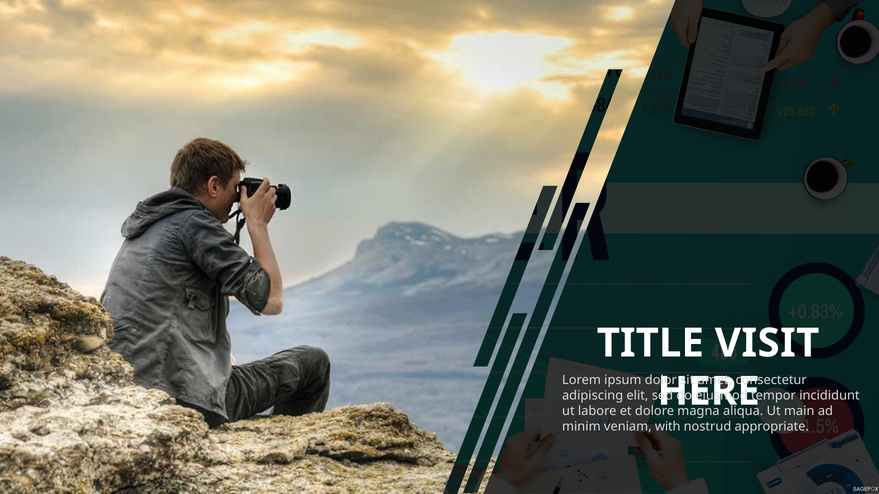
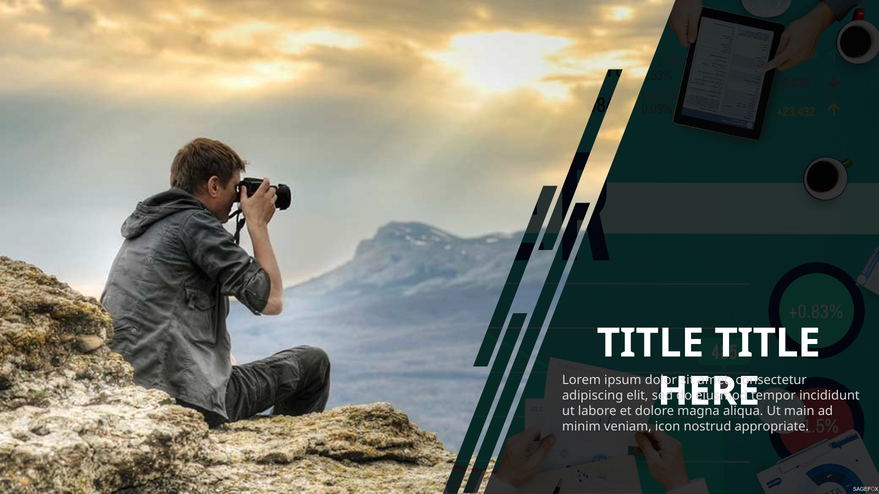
TITLE VISIT: VISIT -> TITLE
with: with -> icon
